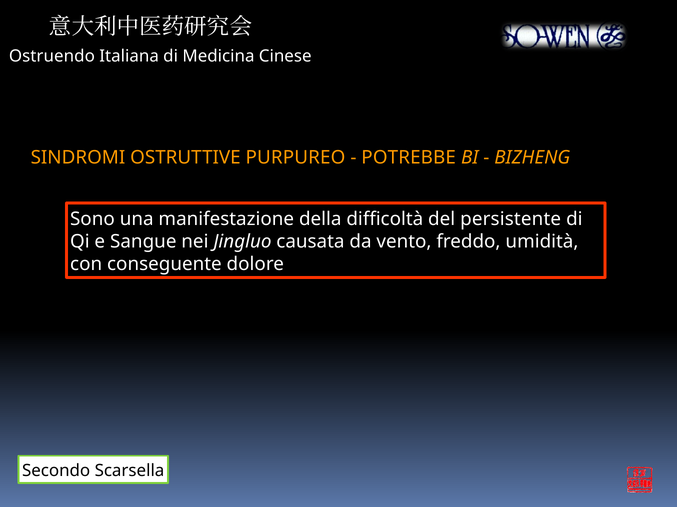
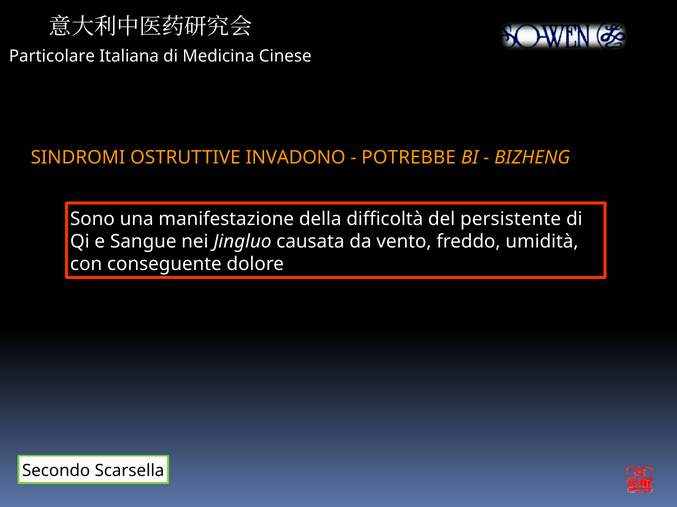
Ostruendo: Ostruendo -> Particolare
PURPUREO: PURPUREO -> INVADONO
